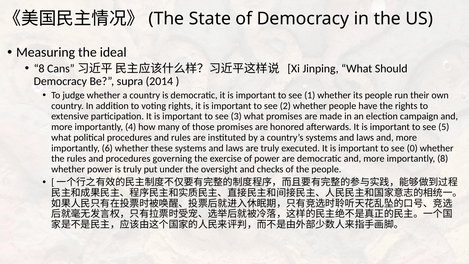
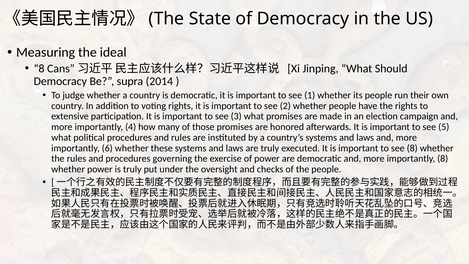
see 0: 0 -> 8
